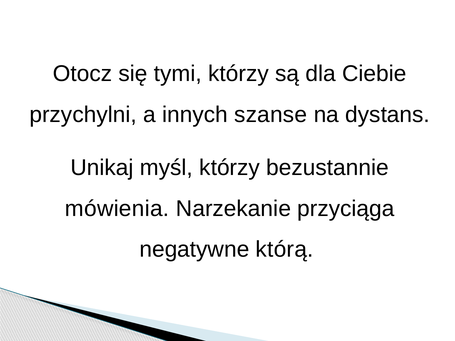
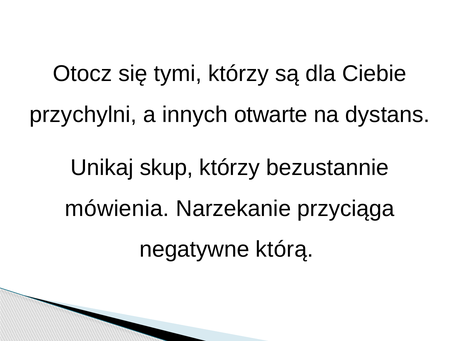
szanse: szanse -> otwarte
myśl: myśl -> skup
